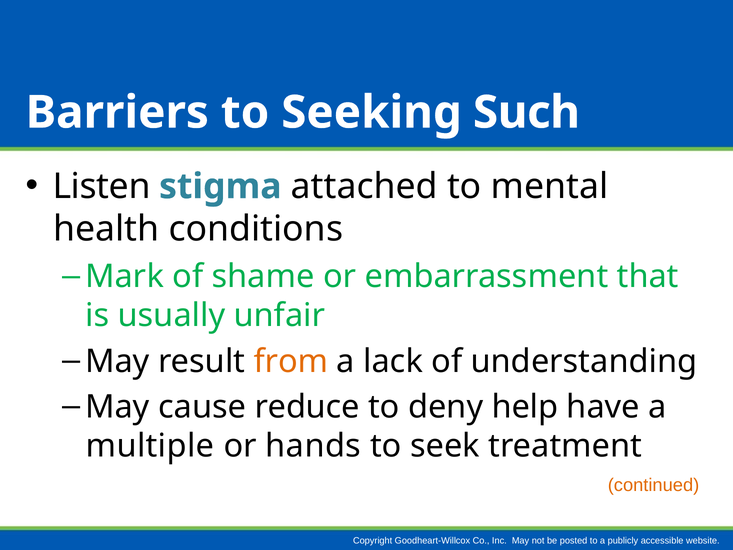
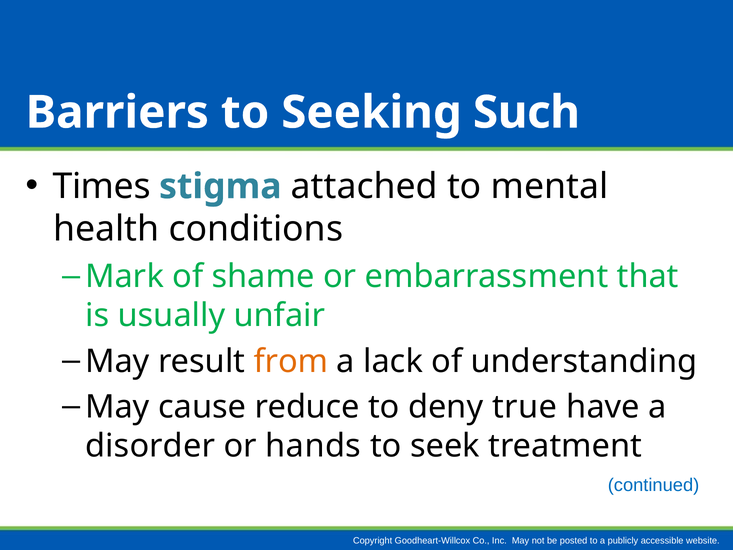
Listen: Listen -> Times
help: help -> true
multiple: multiple -> disorder
continued colour: orange -> blue
